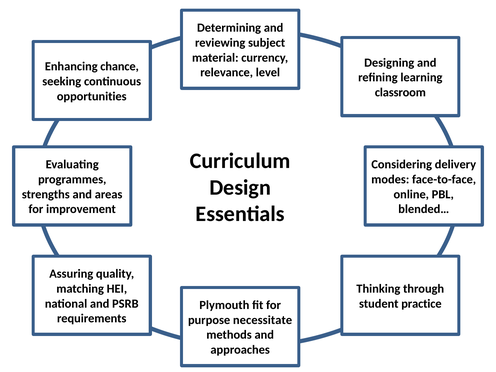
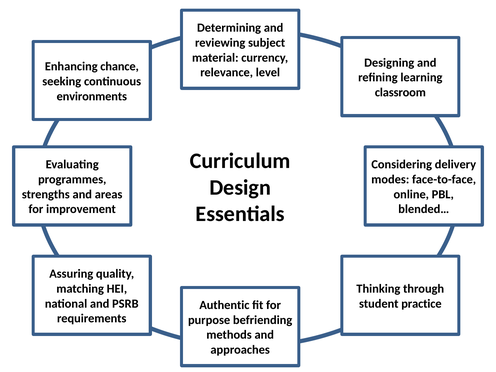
opportunities: opportunities -> environments
Plymouth: Plymouth -> Authentic
necessitate: necessitate -> befriending
